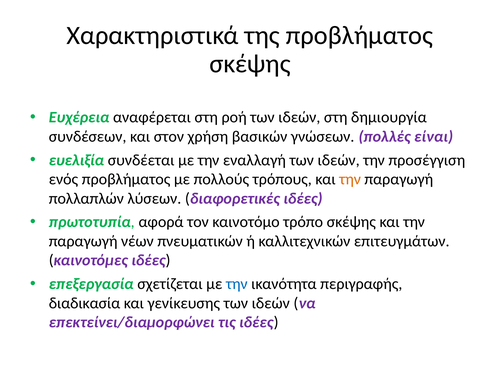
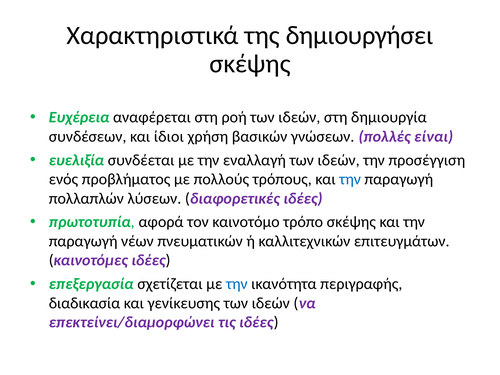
της προβλήματος: προβλήματος -> δημιουργήσει
στον: στον -> ίδιοι
την at (350, 179) colour: orange -> blue
